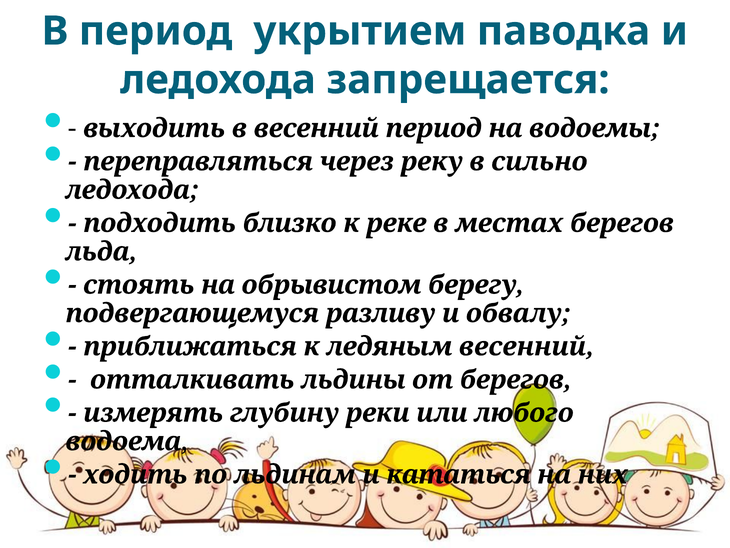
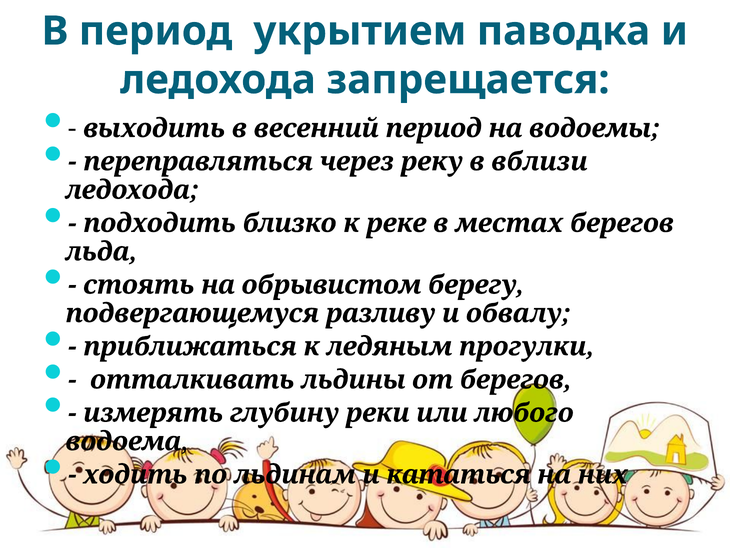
сильно: сильно -> вблизи
ледяным весенний: весенний -> прогулки
